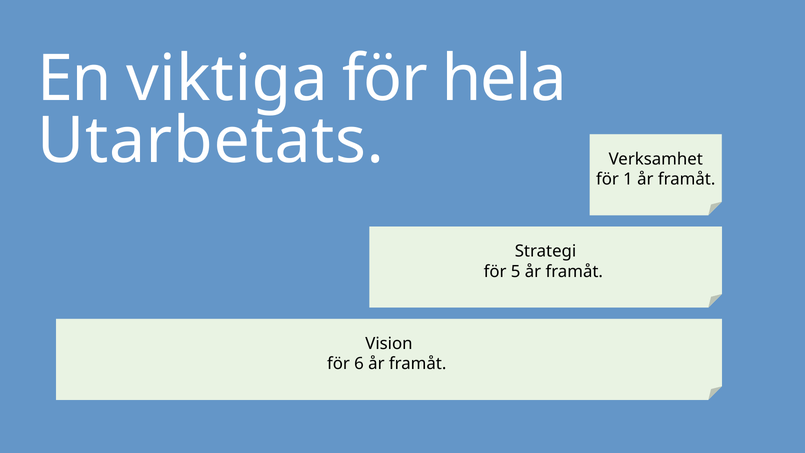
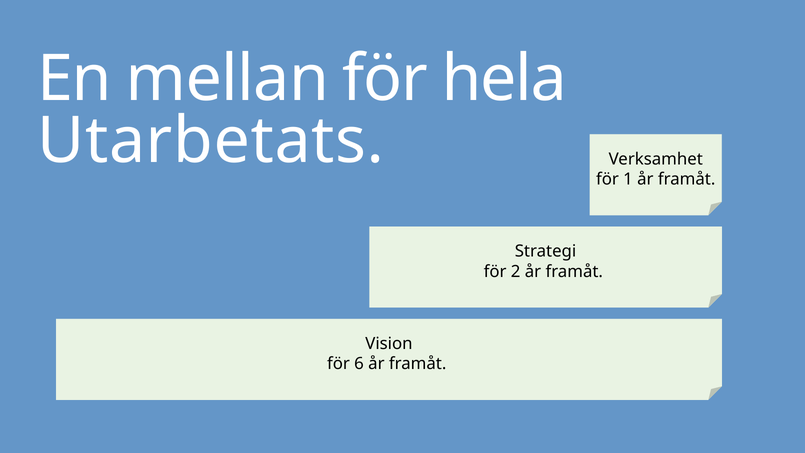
viktiga: viktiga -> mellan
5: 5 -> 2
